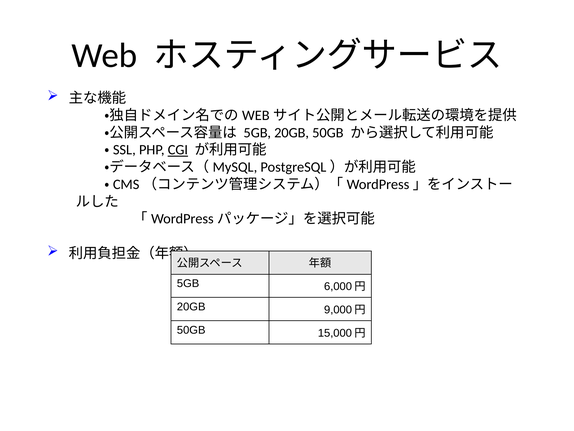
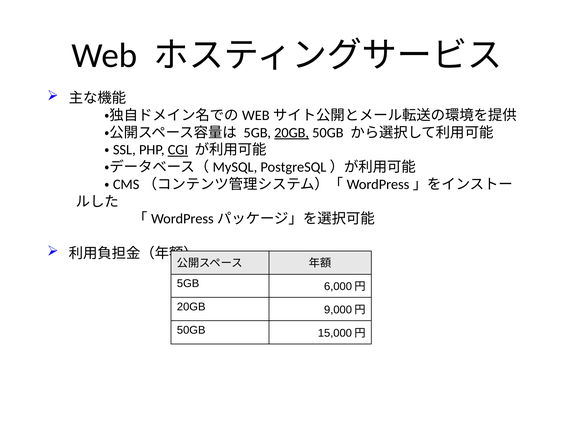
20GB at (292, 133) underline: none -> present
